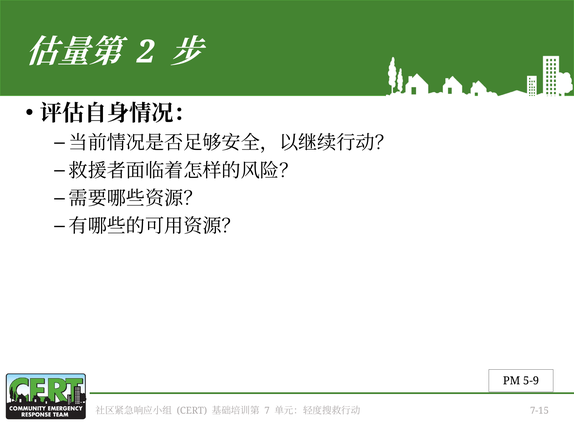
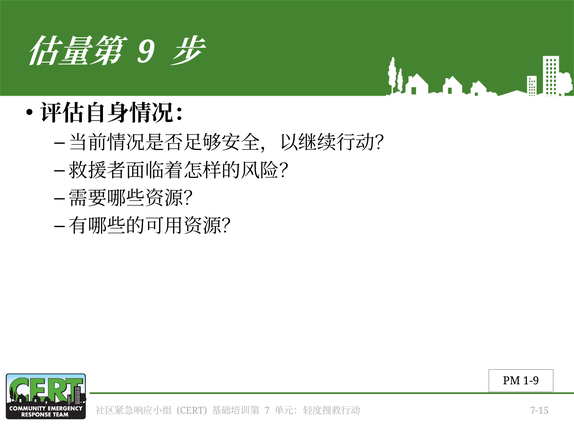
2: 2 -> 9
5-9: 5-9 -> 1-9
